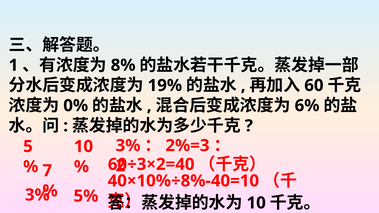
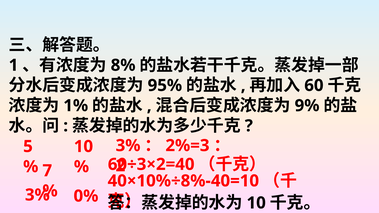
19%: 19% -> 95%
0%: 0% -> 1%
6%: 6% -> 9%
5%: 5% -> 0%
